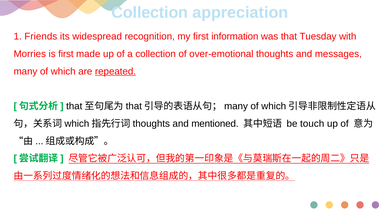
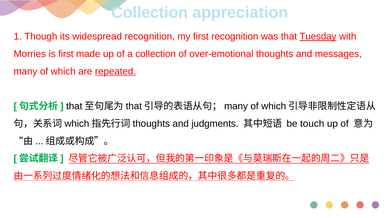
Friends: Friends -> Though
first information: information -> recognition
Tuesday underline: none -> present
mentioned: mentioned -> judgments
